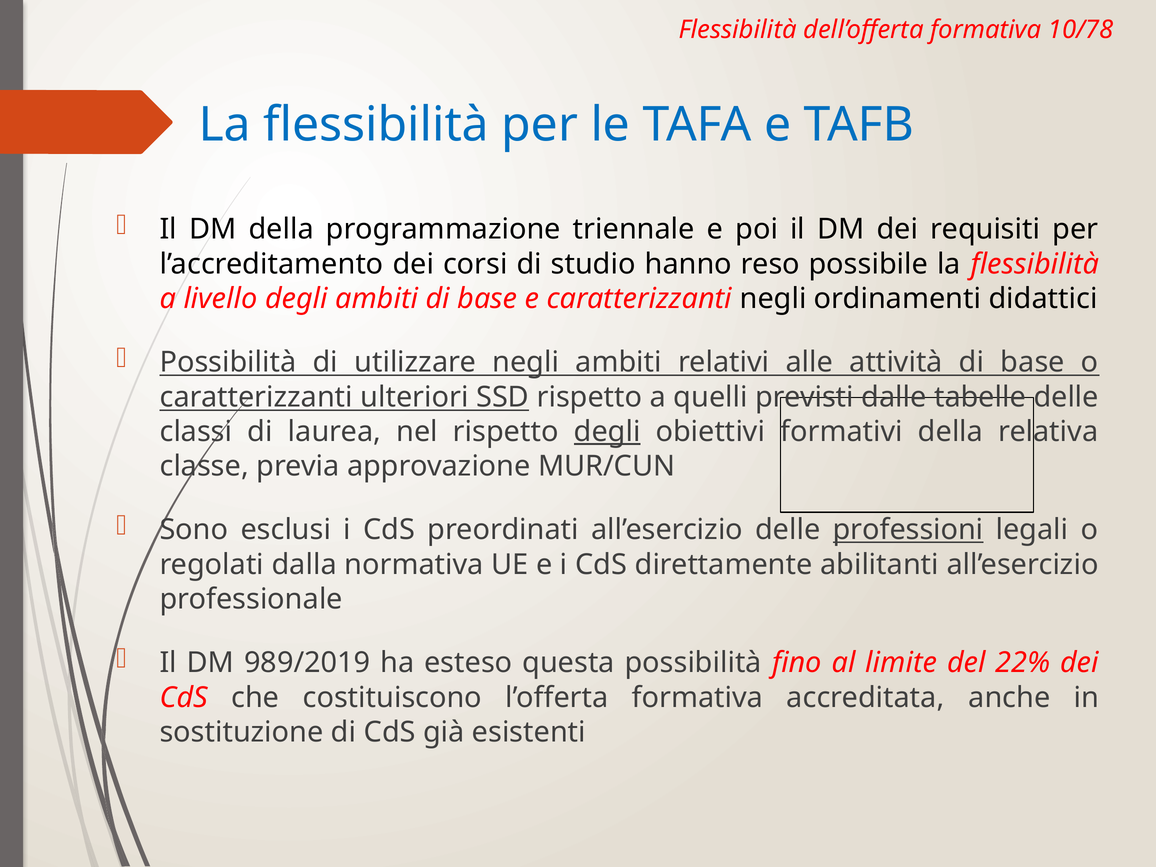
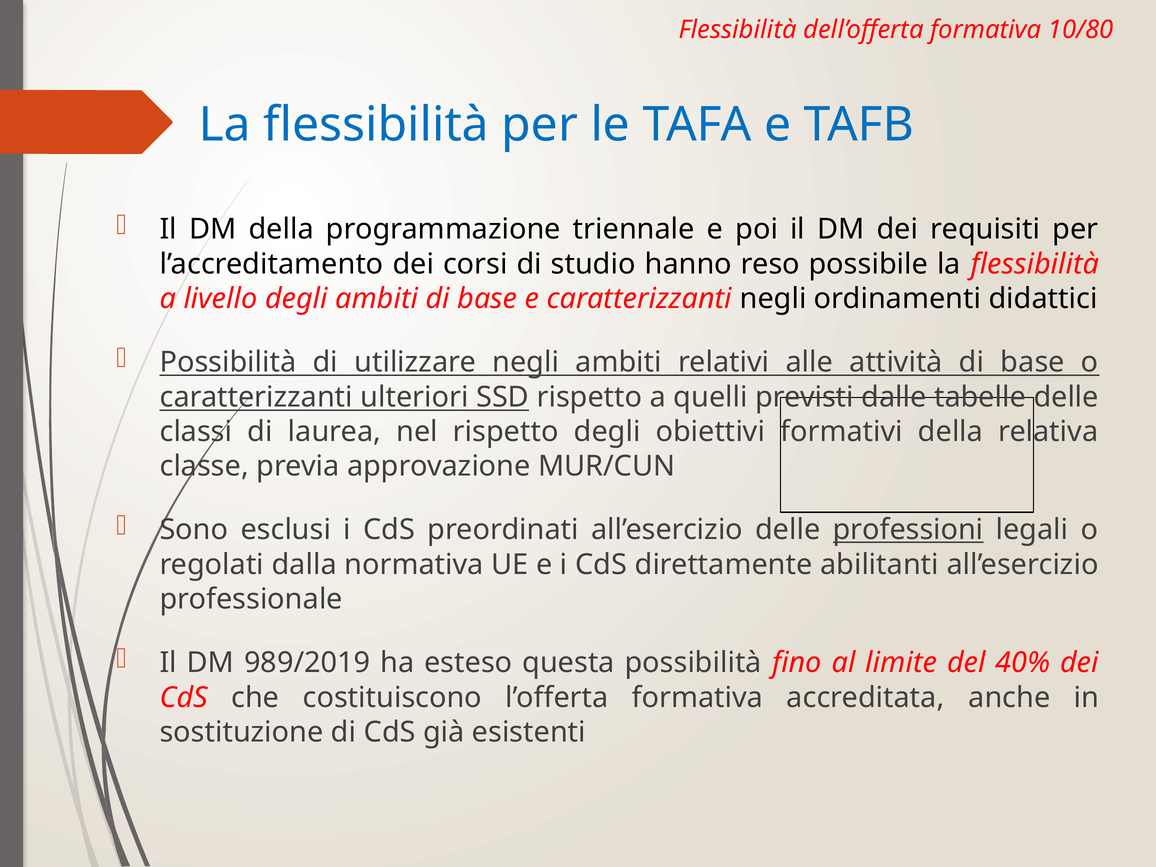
10/78: 10/78 -> 10/80
degli at (607, 432) underline: present -> none
22%: 22% -> 40%
